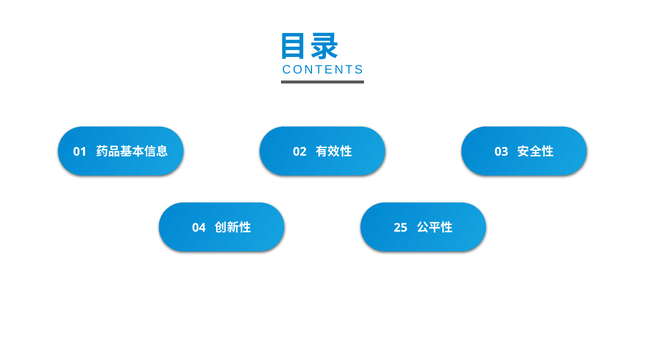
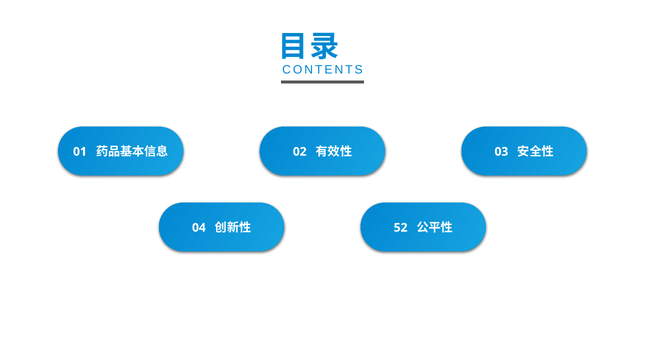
25: 25 -> 52
